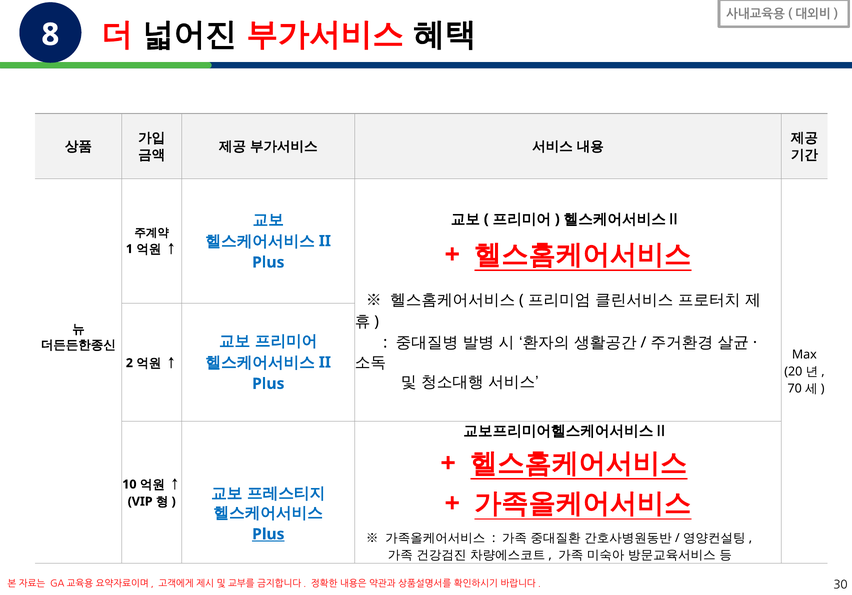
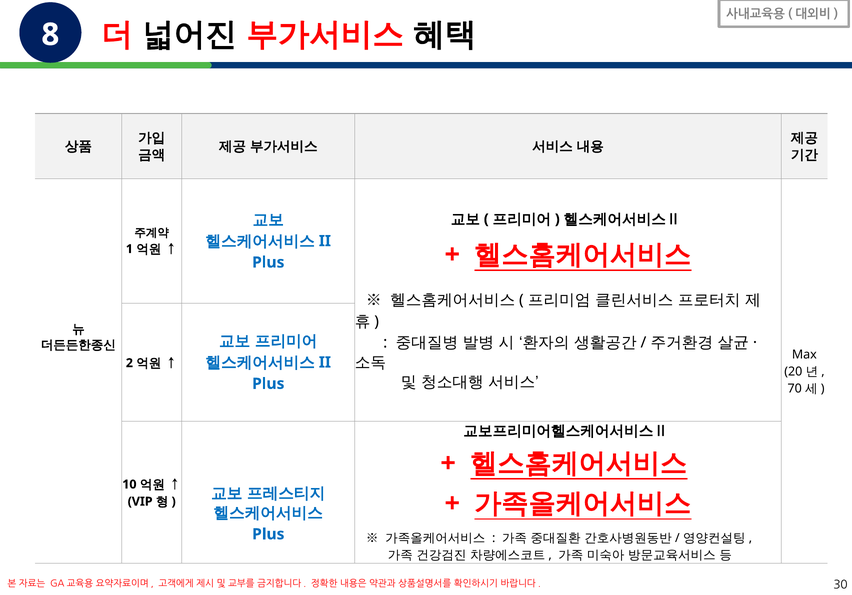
Plus at (268, 534) underline: present -> none
